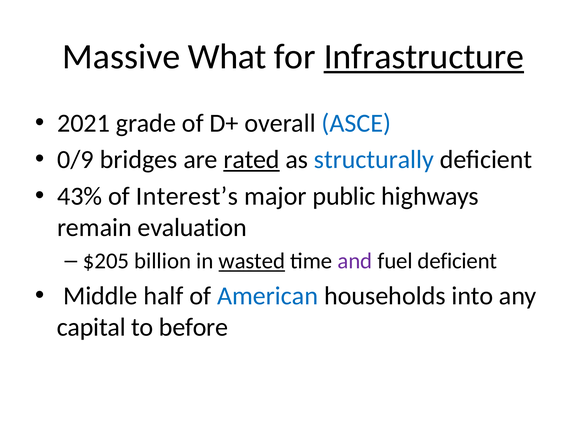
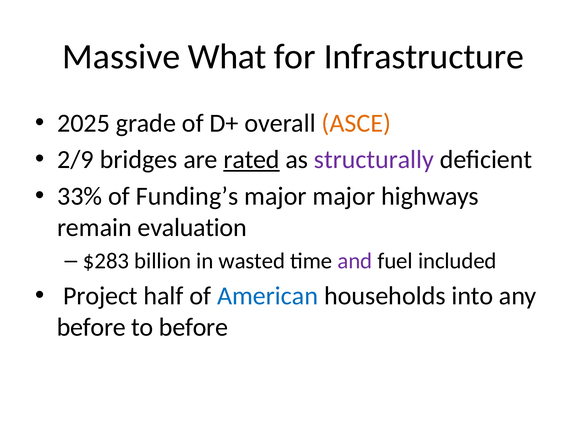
Infrastructure underline: present -> none
2021: 2021 -> 2025
ASCE colour: blue -> orange
0/9: 0/9 -> 2/9
structurally colour: blue -> purple
43%: 43% -> 33%
Interest’s: Interest’s -> Funding’s
major public: public -> major
$205: $205 -> $283
wasted underline: present -> none
fuel deficient: deficient -> included
Middle: Middle -> Project
capital at (91, 327): capital -> before
